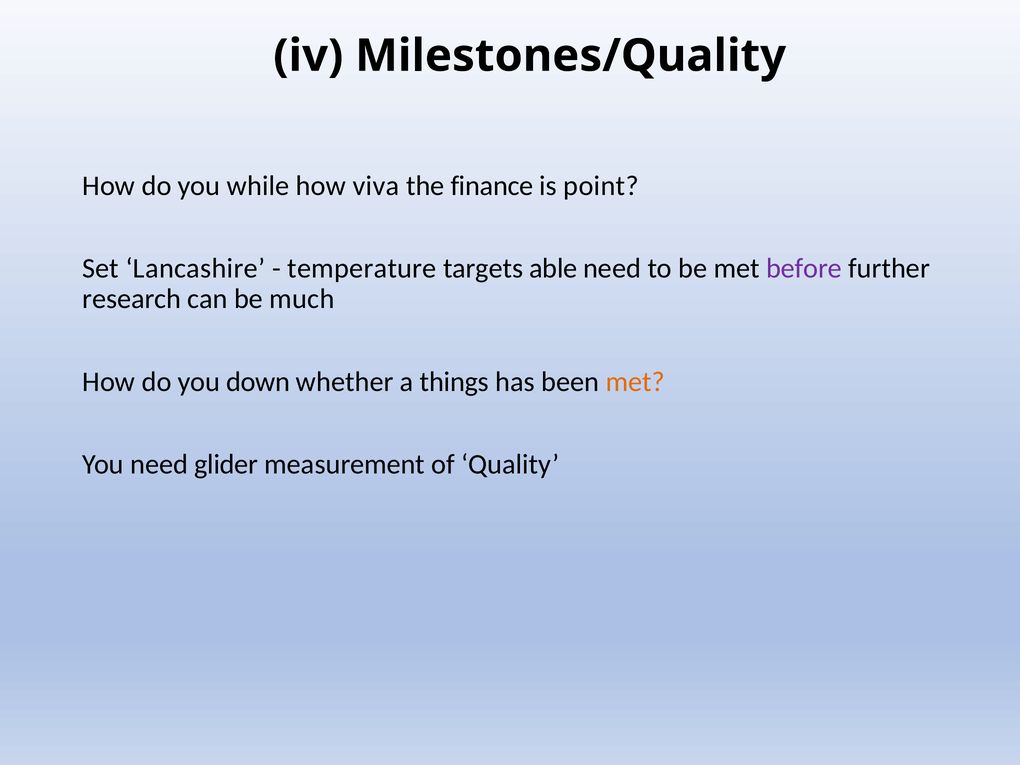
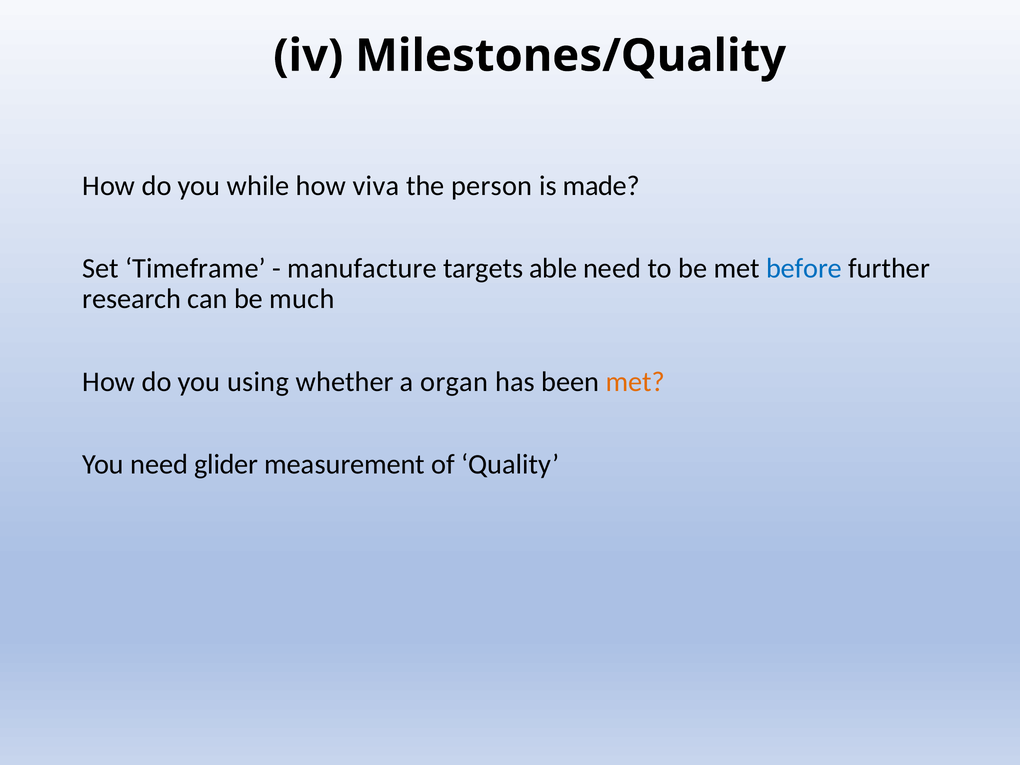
finance: finance -> person
point: point -> made
Lancashire: Lancashire -> Timeframe
temperature: temperature -> manufacture
before colour: purple -> blue
down: down -> using
things: things -> organ
